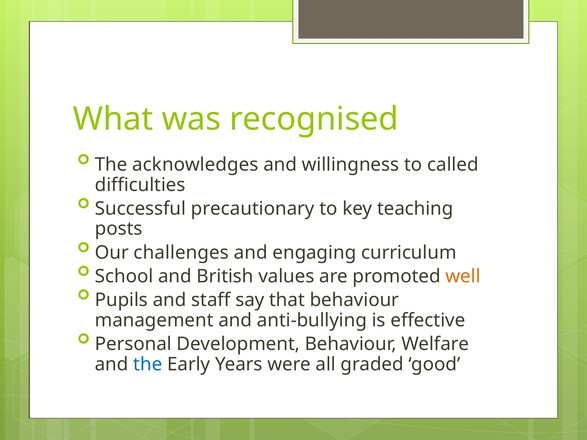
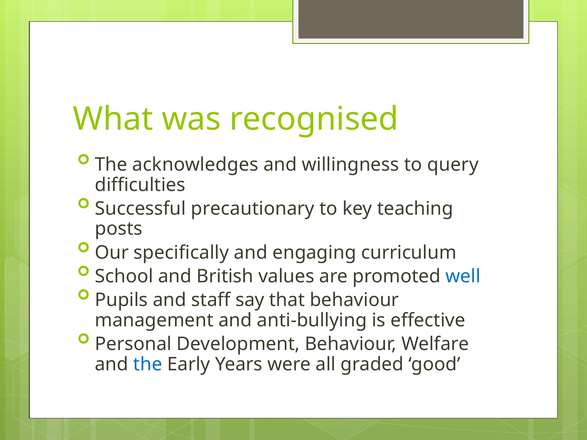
called: called -> query
challenges: challenges -> specifically
well colour: orange -> blue
